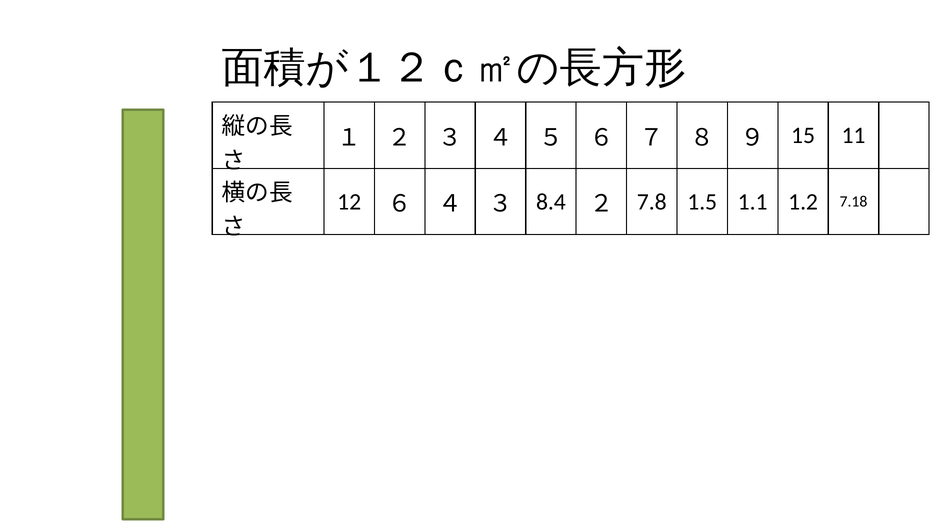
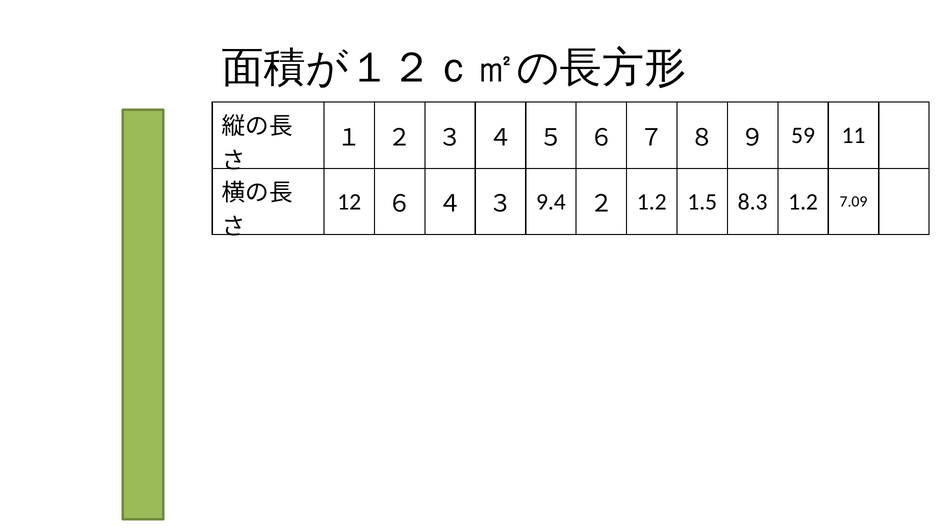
15: 15 -> 59
8.4: 8.4 -> 9.4
２ 7.8: 7.8 -> 1.2
1.1: 1.1 -> 8.3
7.18: 7.18 -> 7.09
